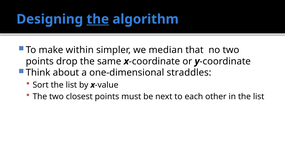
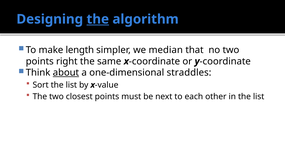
within: within -> length
drop: drop -> right
about underline: none -> present
